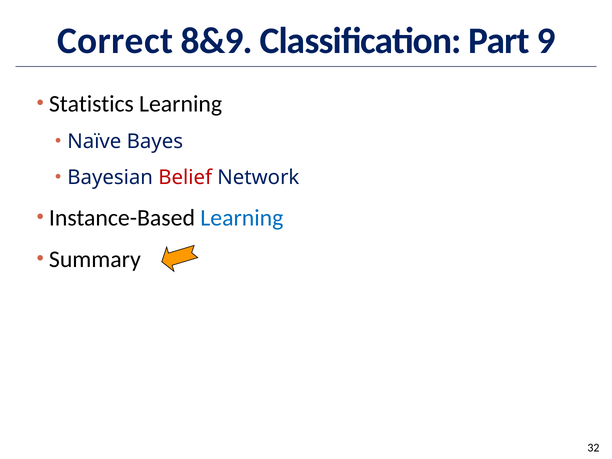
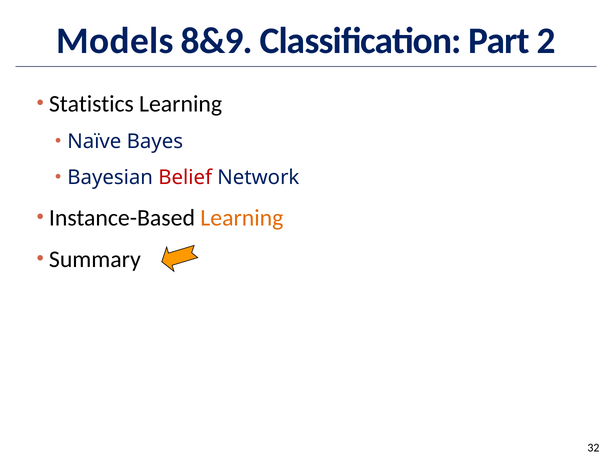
Correct: Correct -> Models
9: 9 -> 2
Learning at (242, 218) colour: blue -> orange
